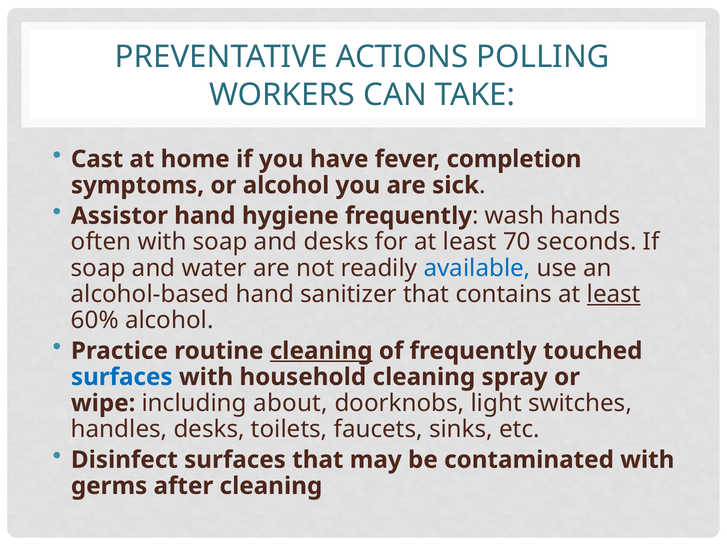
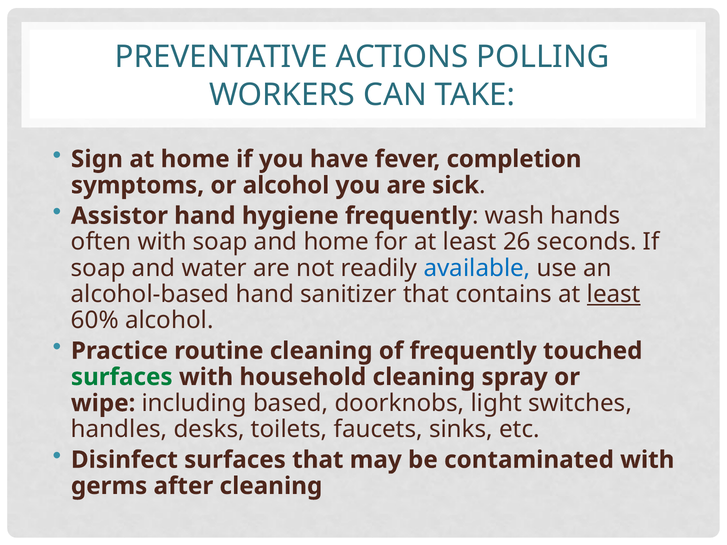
Cast: Cast -> Sign
and desks: desks -> home
70: 70 -> 26
cleaning at (321, 351) underline: present -> none
surfaces at (122, 377) colour: blue -> green
about: about -> based
